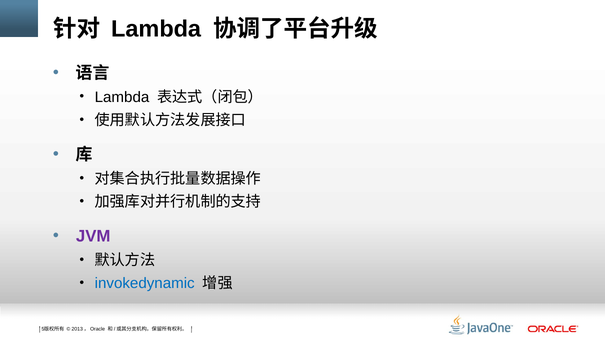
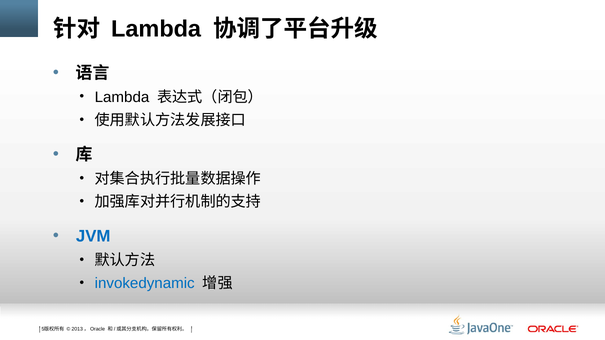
JVM colour: purple -> blue
